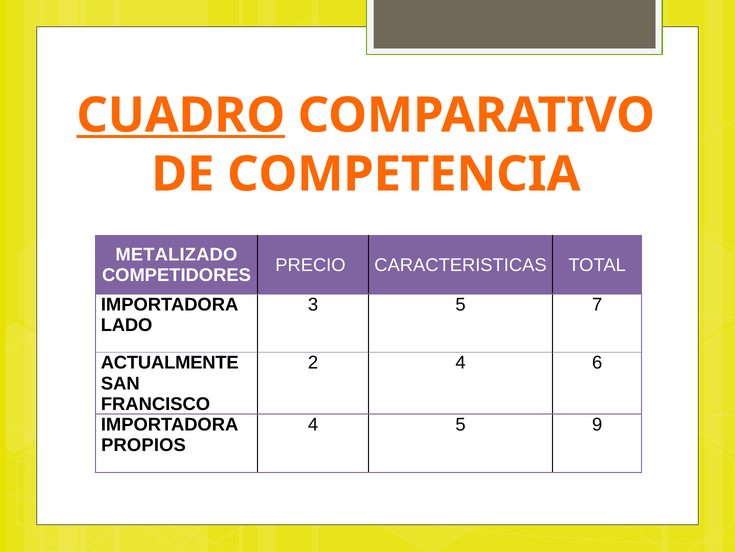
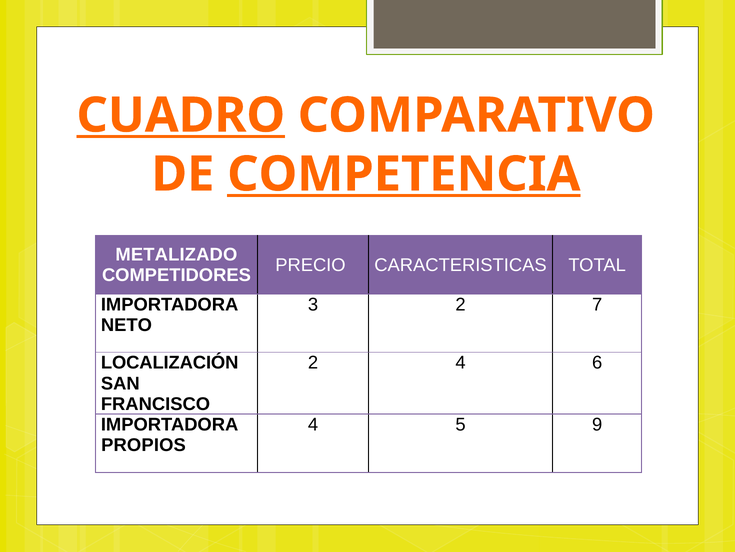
COMPETENCIA underline: none -> present
3 5: 5 -> 2
LADO: LADO -> NETO
ACTUALMENTE: ACTUALMENTE -> LOCALIZACIÓN
